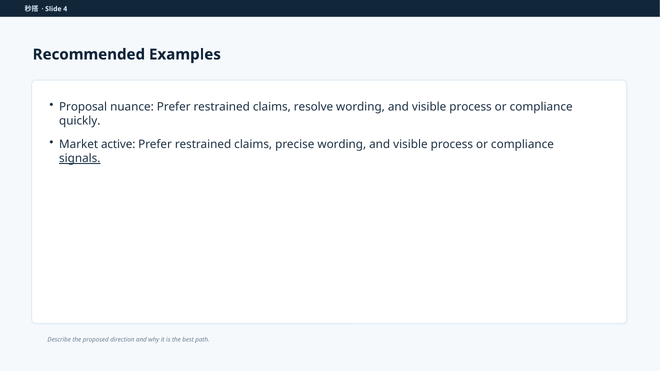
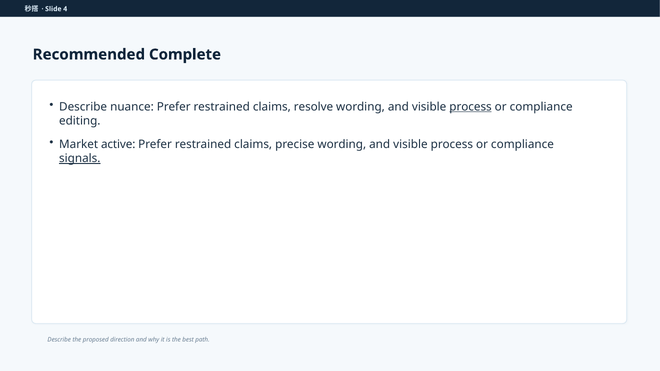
Examples: Examples -> Complete
Proposal at (83, 107): Proposal -> Describe
process at (471, 107) underline: none -> present
quickly: quickly -> editing
